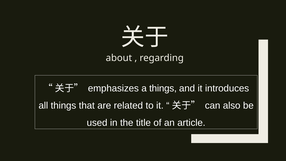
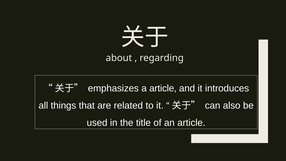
a things: things -> article
